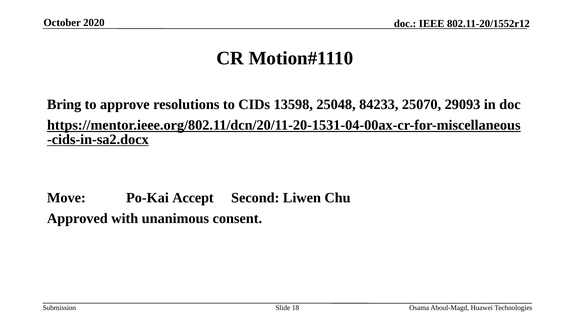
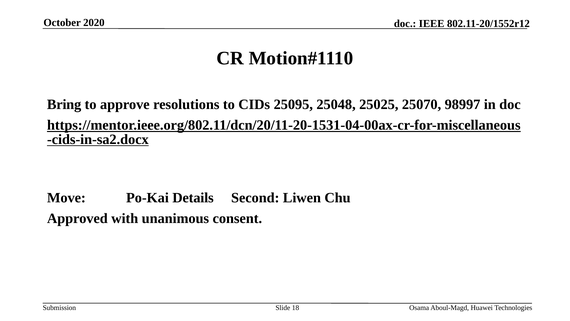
13598: 13598 -> 25095
84233: 84233 -> 25025
29093: 29093 -> 98997
Accept: Accept -> Details
